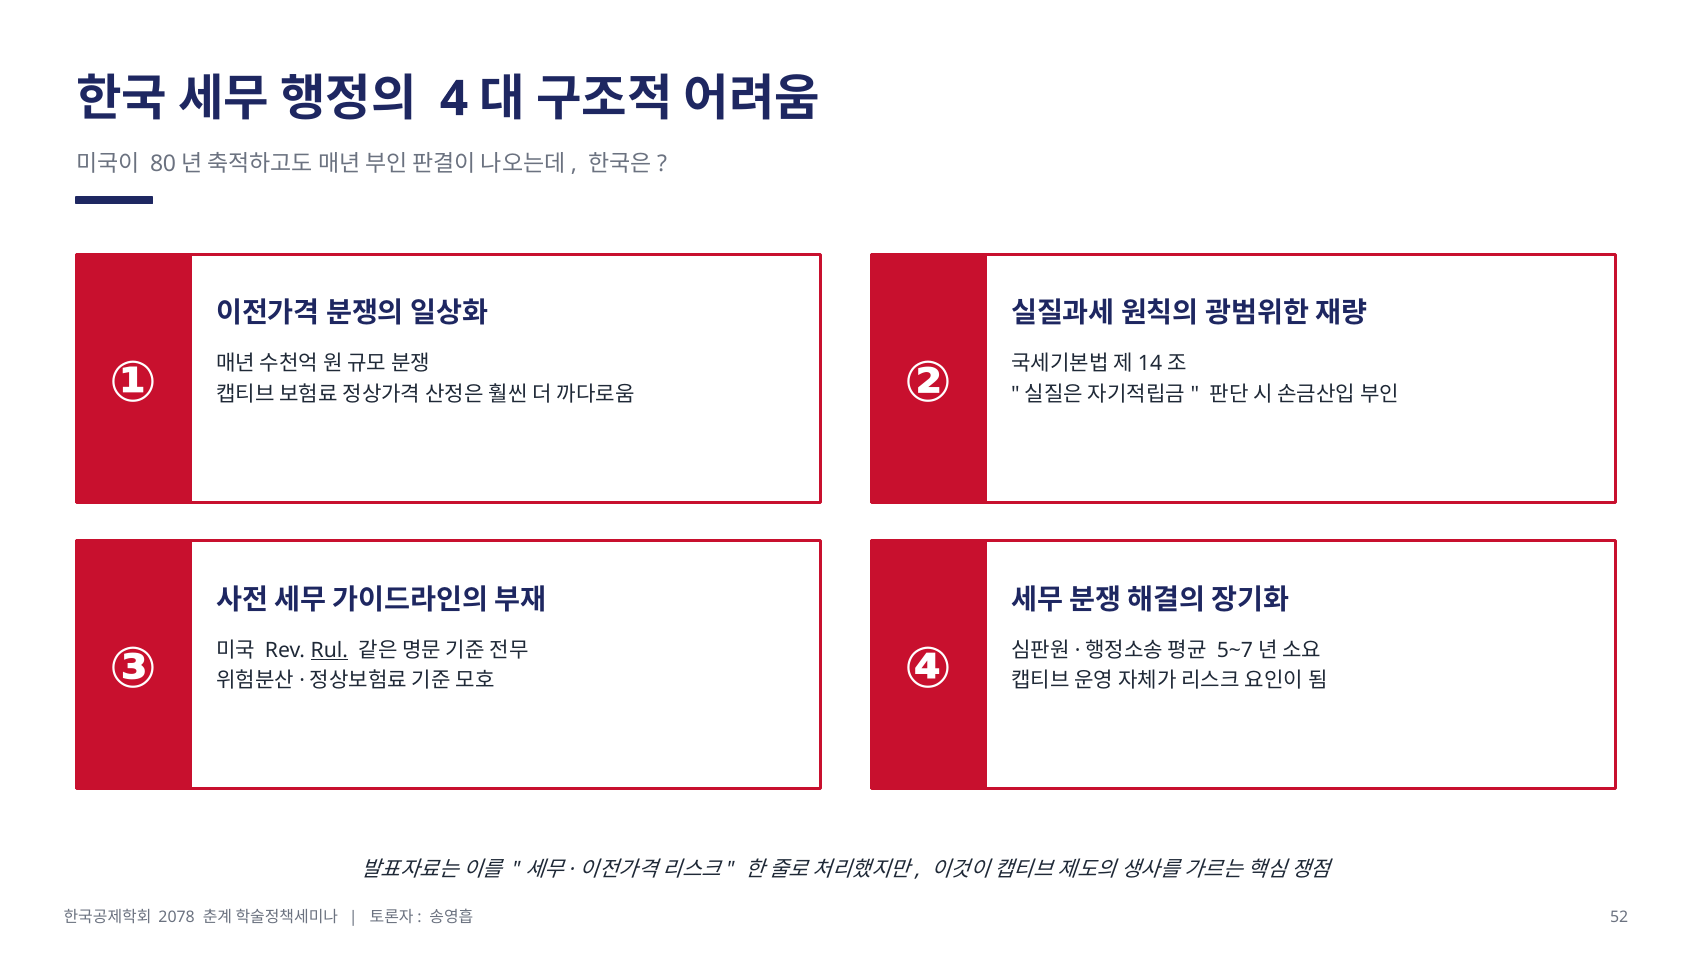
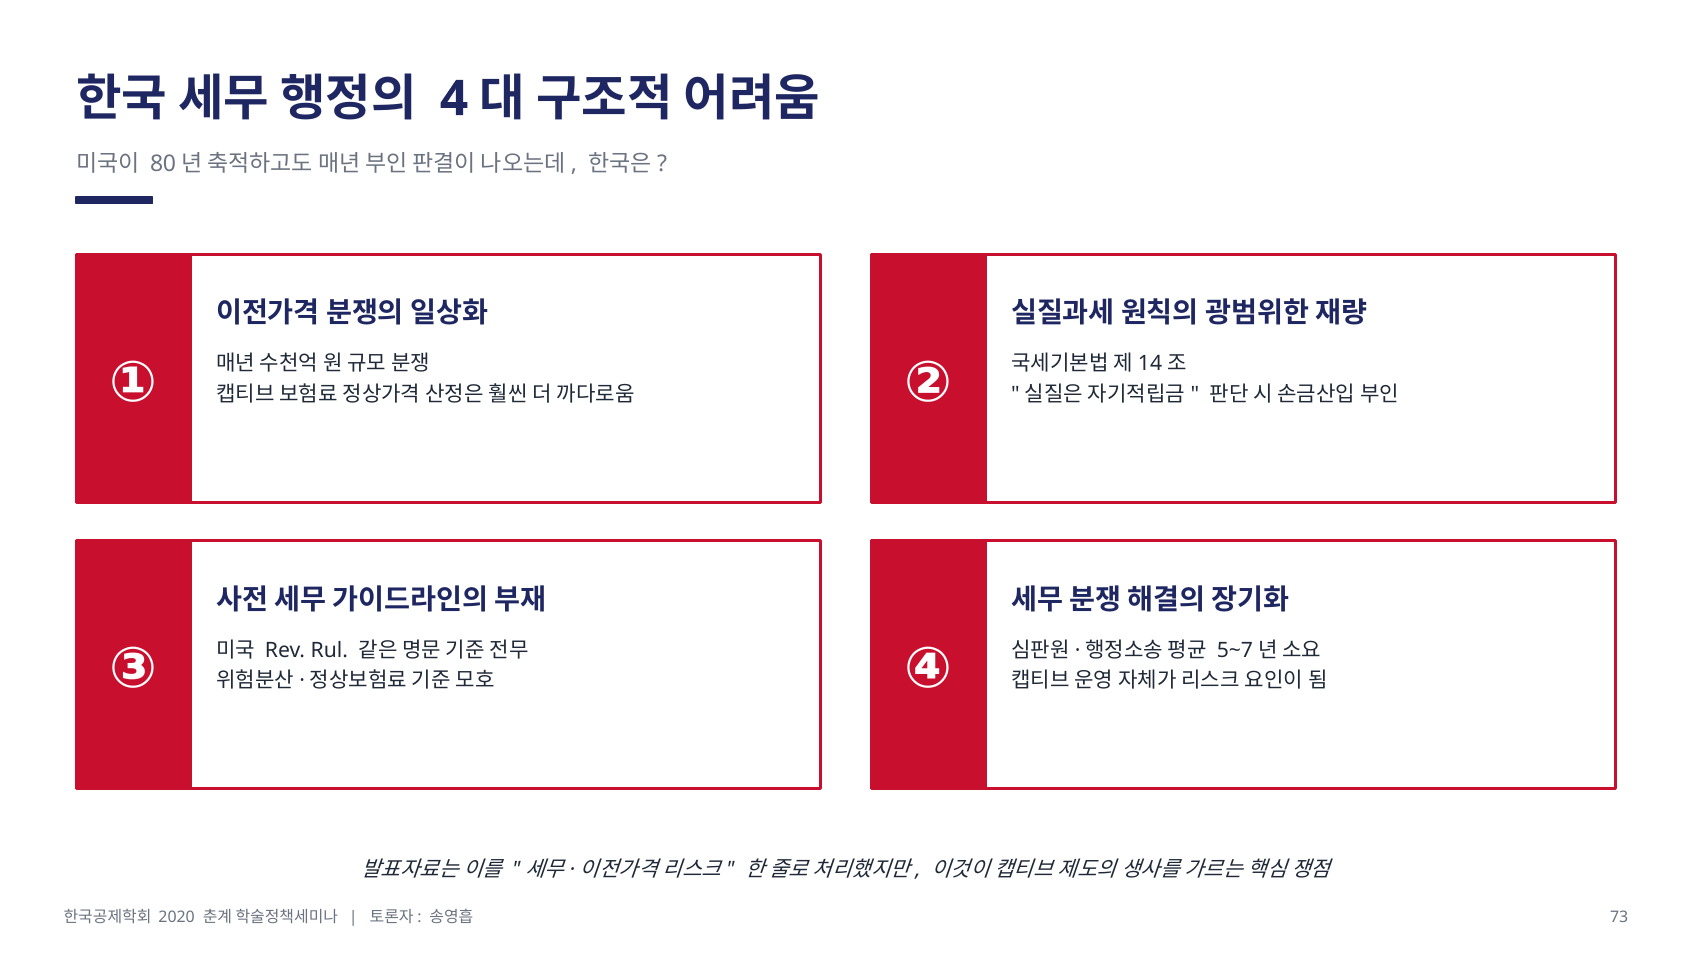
Rul underline: present -> none
2078: 2078 -> 2020
52: 52 -> 73
